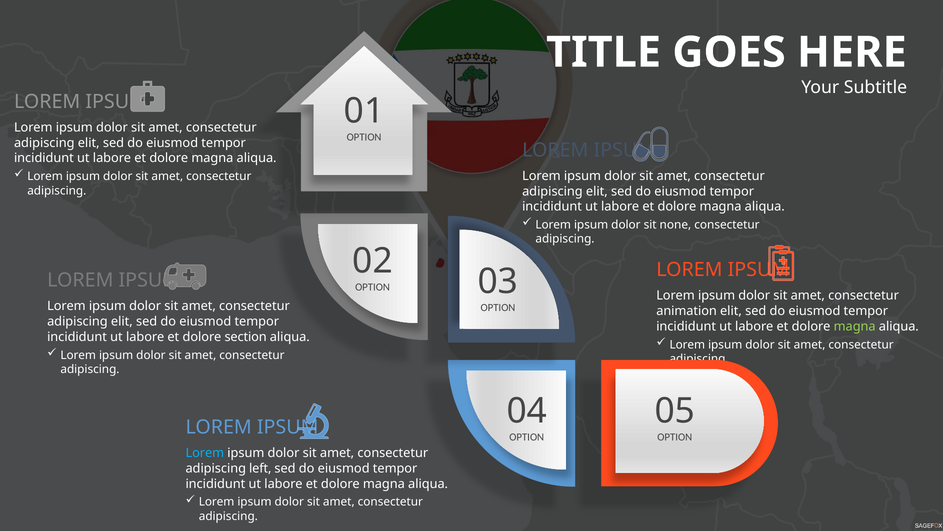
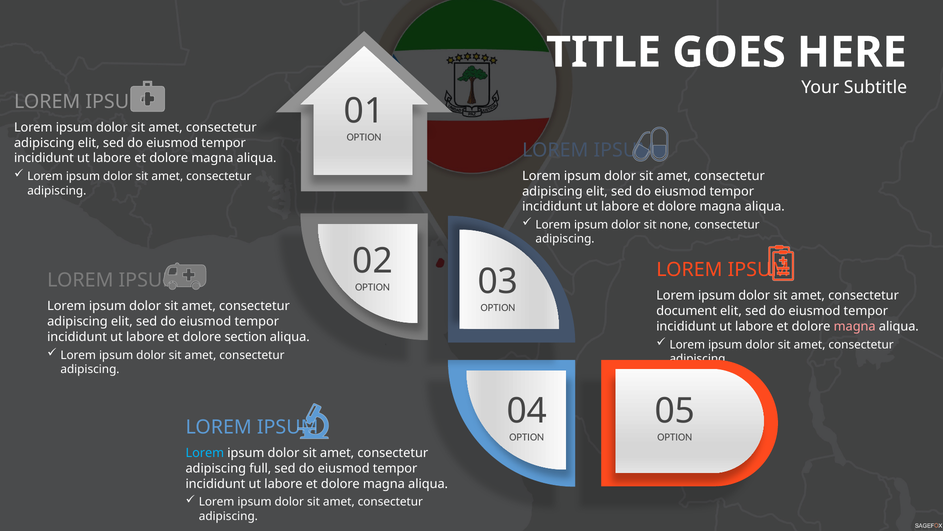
animation: animation -> document
magna at (855, 326) colour: light green -> pink
left: left -> full
